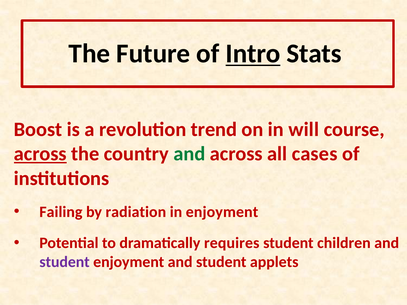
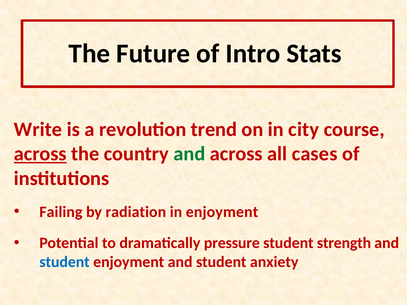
Intro underline: present -> none
Boost: Boost -> Write
will: will -> city
requires: requires -> pressure
children: children -> strength
student at (65, 262) colour: purple -> blue
applets: applets -> anxiety
